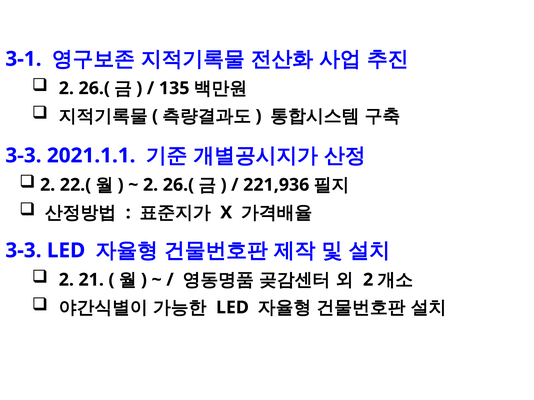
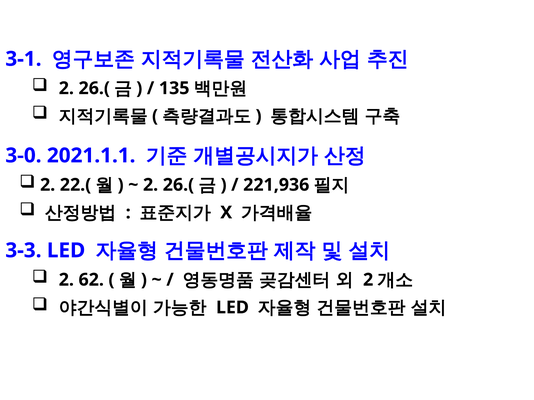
3-3 at (23, 156): 3-3 -> 3-0
21: 21 -> 62
